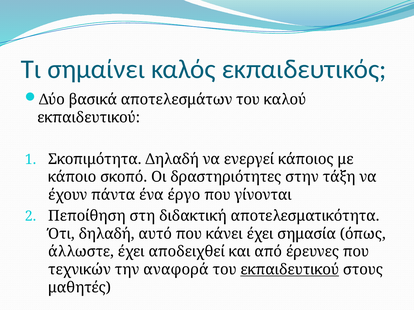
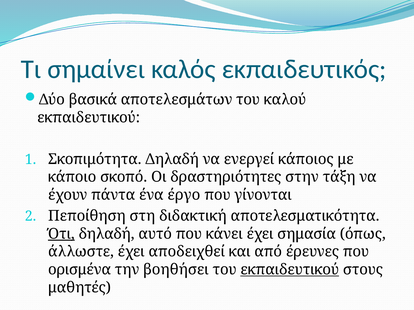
Ότι underline: none -> present
τεχνικών: τεχνικών -> ορισμένα
αναφορά: αναφορά -> βοηθήσει
